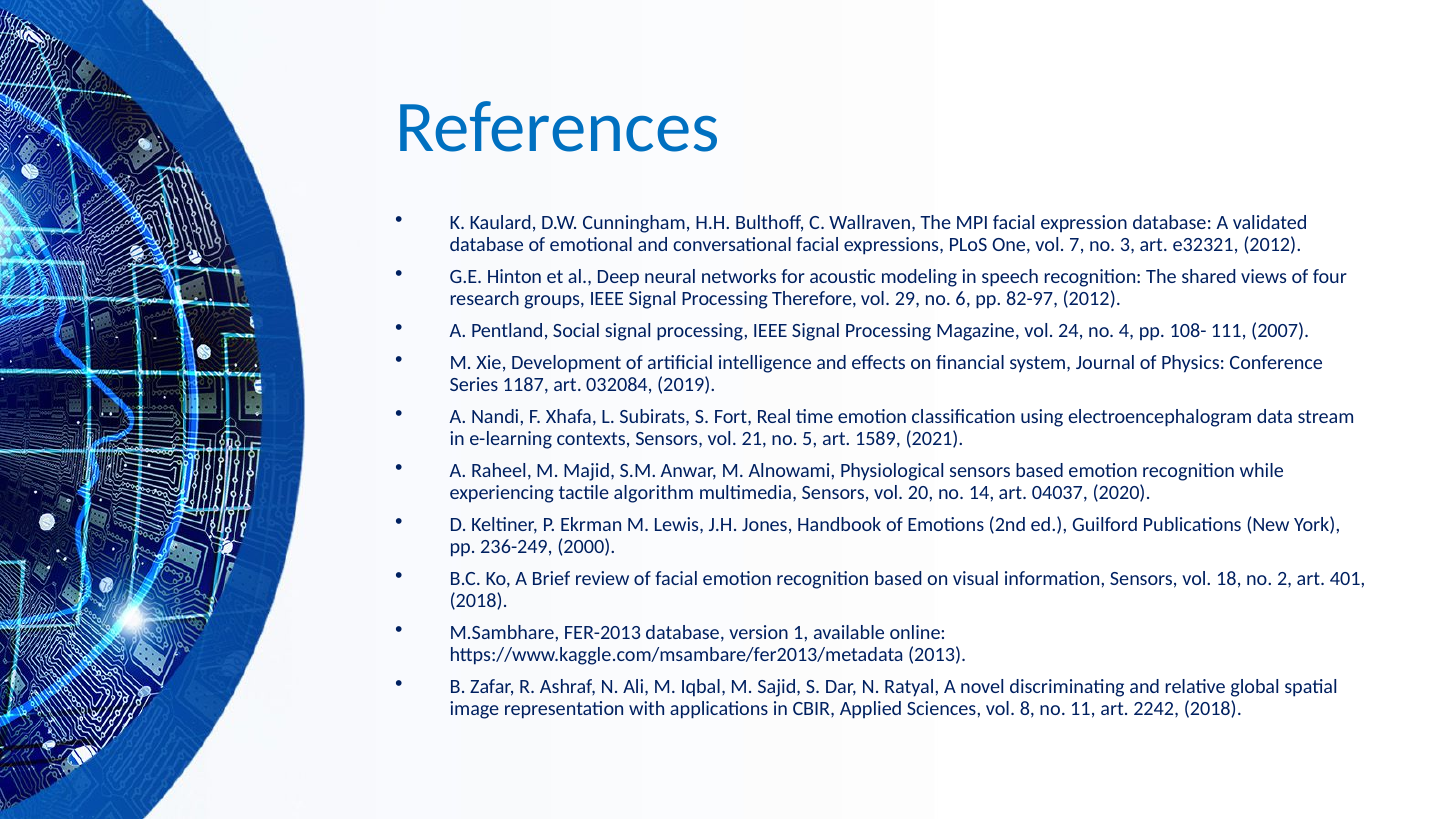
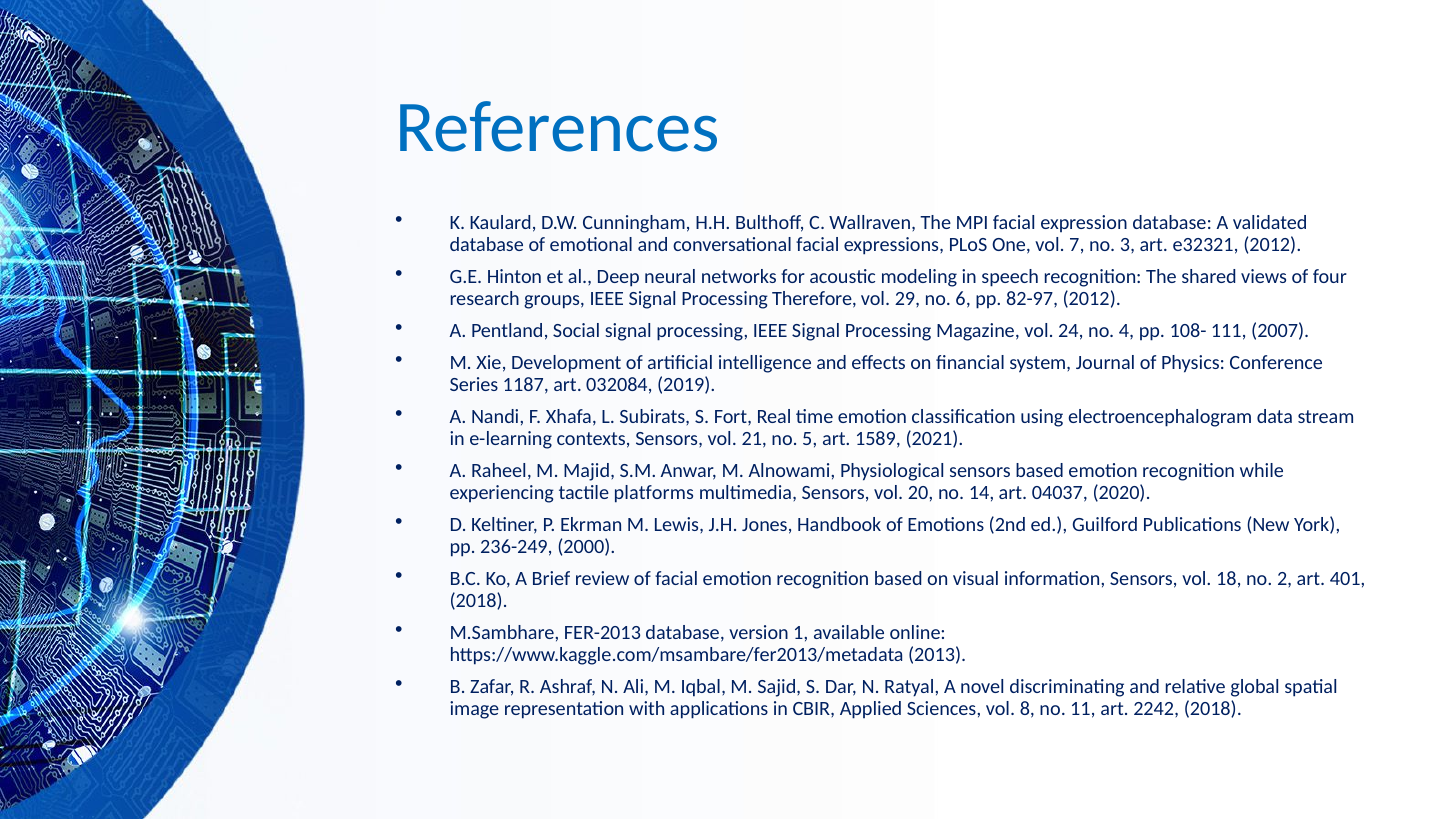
algorithm: algorithm -> platforms
